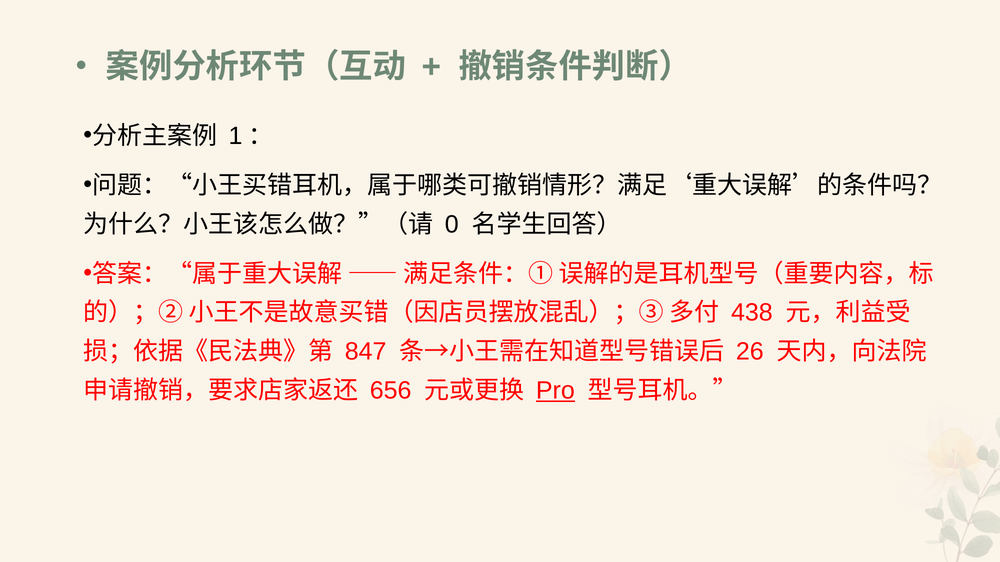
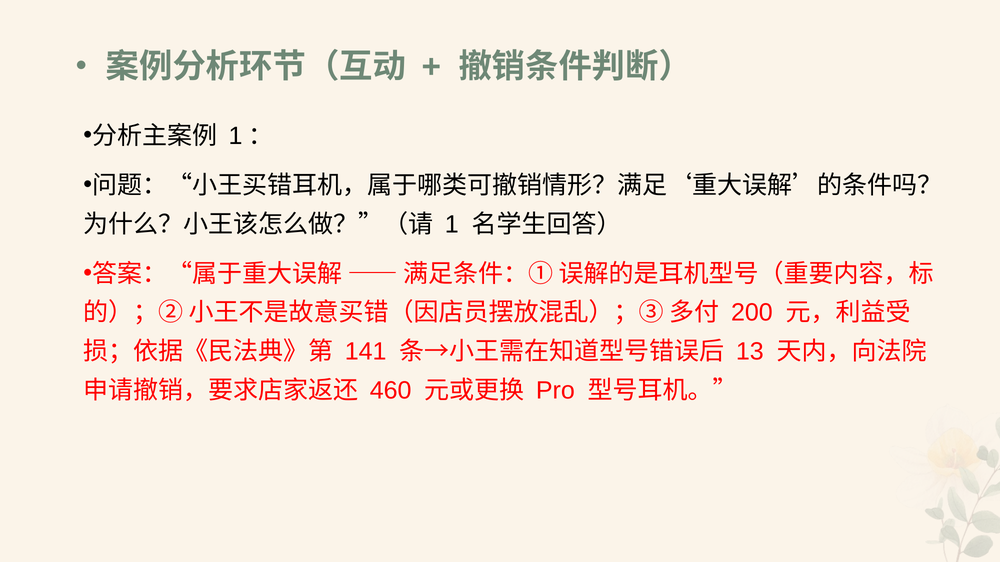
0: 0 -> 1
438: 438 -> 200
847: 847 -> 141
26: 26 -> 13
656: 656 -> 460
Pro underline: present -> none
